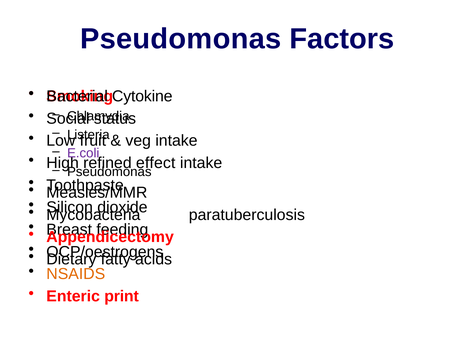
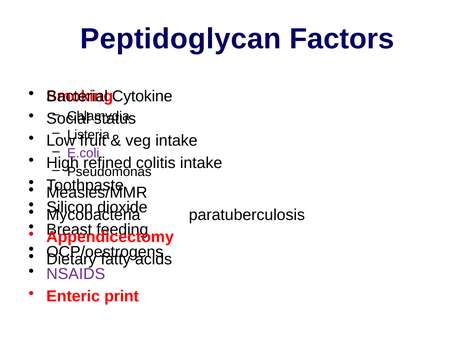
Pseudomonas at (181, 39): Pseudomonas -> Peptidoglycan
effect: effect -> colitis
NSAIDS colour: orange -> purple
